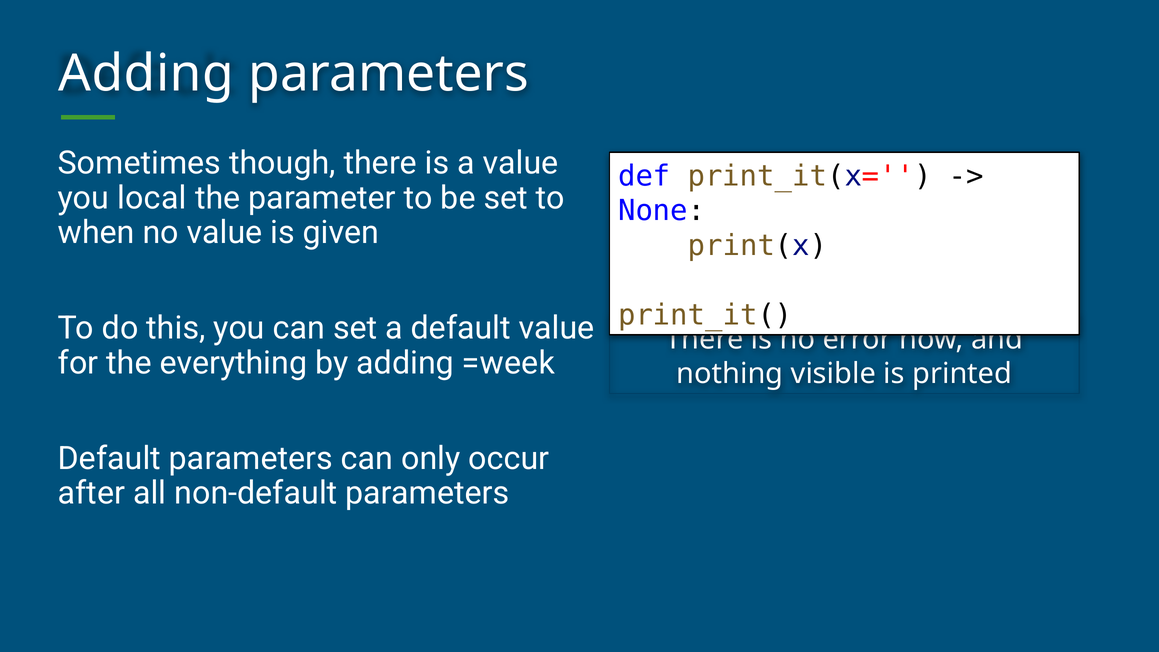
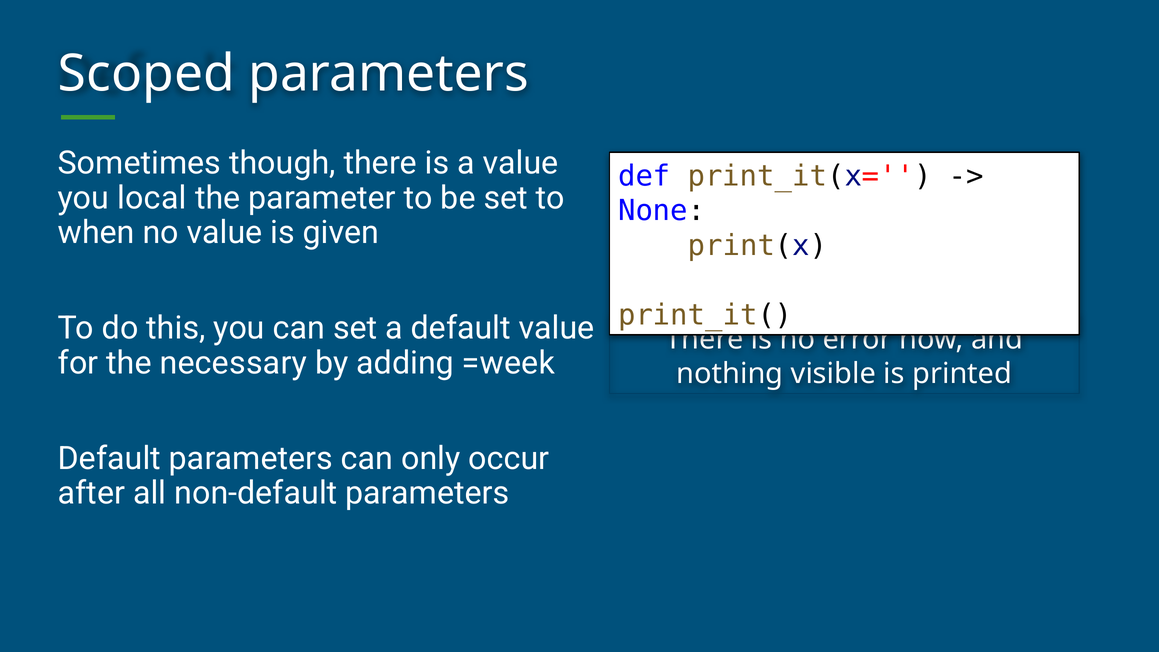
Adding at (146, 74): Adding -> Scoped
everything: everything -> necessary
